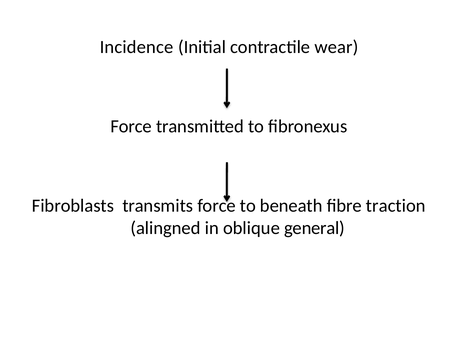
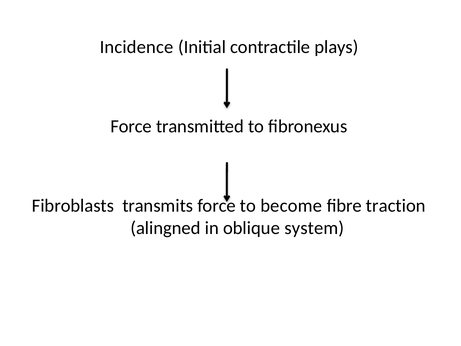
wear: wear -> plays
beneath: beneath -> become
general: general -> system
